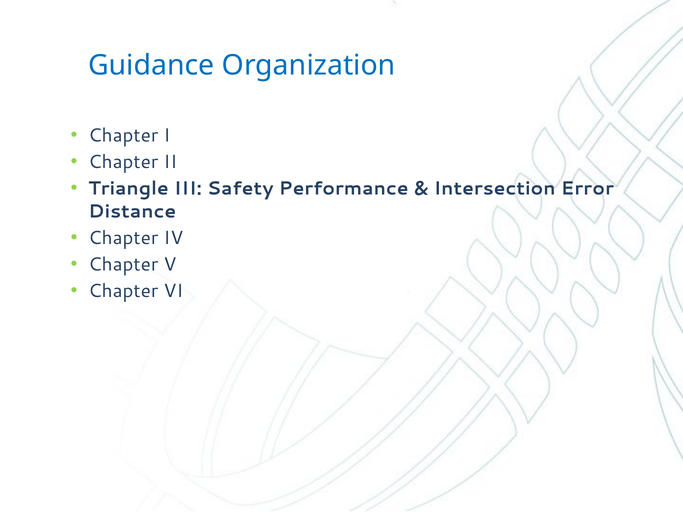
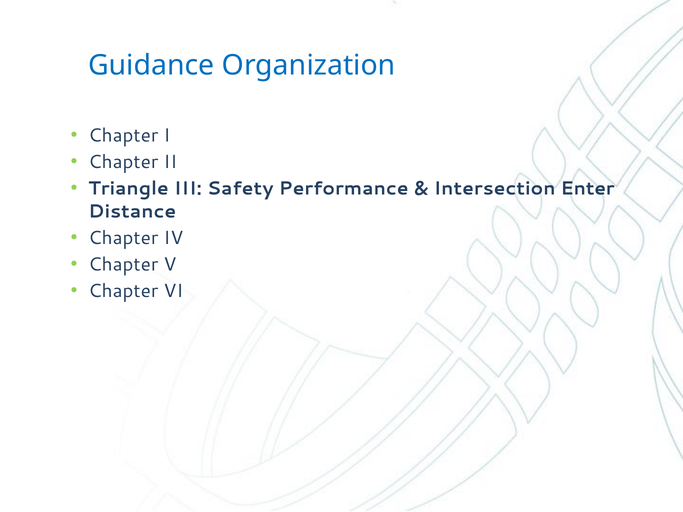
Error: Error -> Enter
